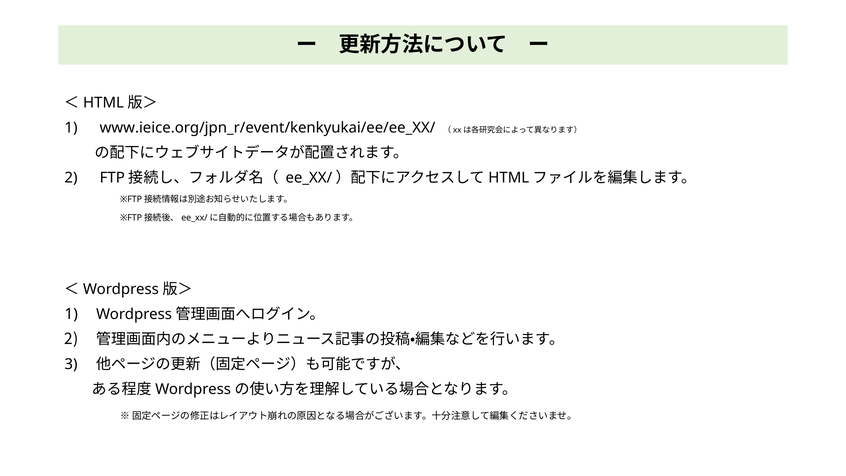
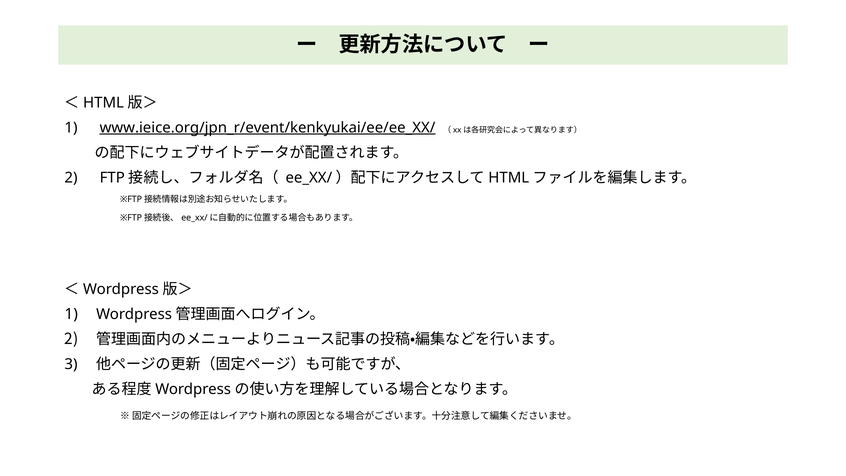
www.ieice.org/jpn_r/event/kenkyukai/ee/ee_XX/ underline: none -> present
